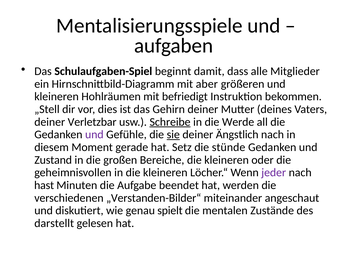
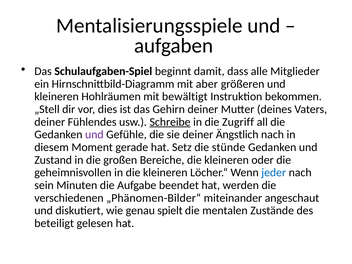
befriedigt: befriedigt -> bewältigt
Verletzbar: Verletzbar -> Fühlendes
Werde: Werde -> Zugriff
sie underline: present -> none
jeder colour: purple -> blue
hast: hast -> sein
„Verstanden-Bilder“: „Verstanden-Bilder“ -> „Phänomen-Bilder“
darstellt: darstellt -> beteiligt
